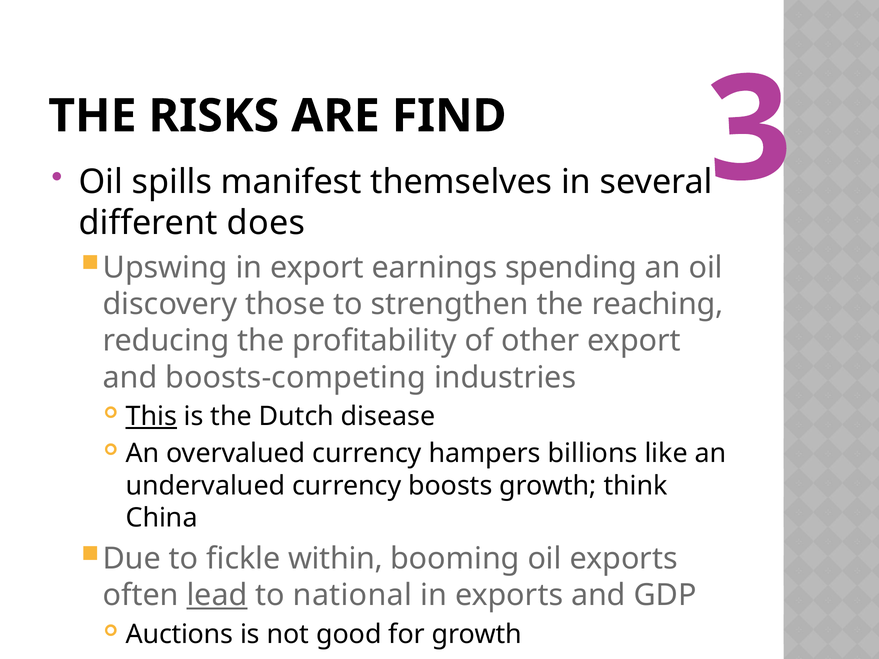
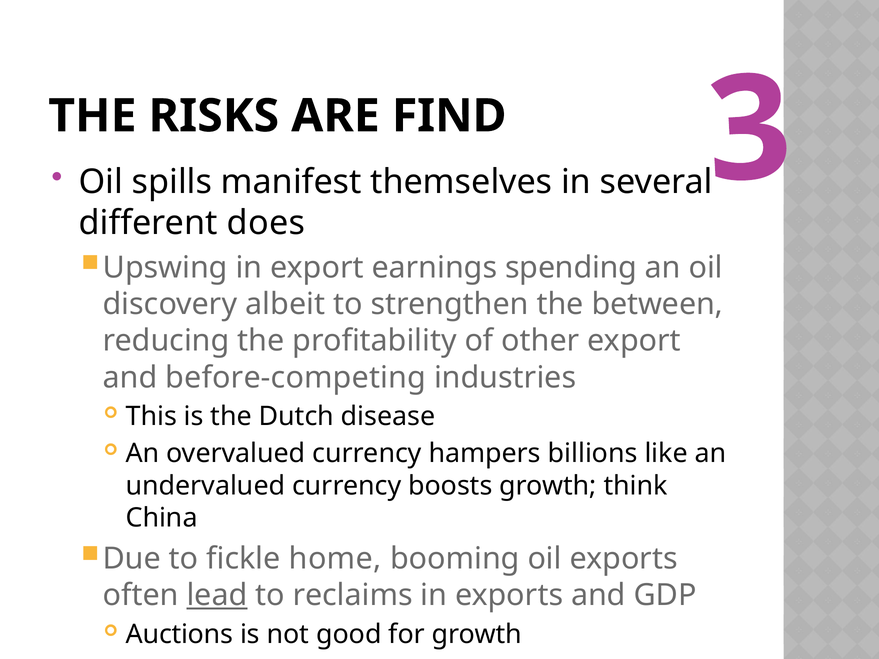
those: those -> albeit
reaching: reaching -> between
boosts-competing: boosts-competing -> before-competing
This underline: present -> none
within: within -> home
national: national -> reclaims
